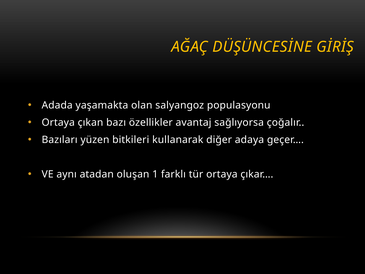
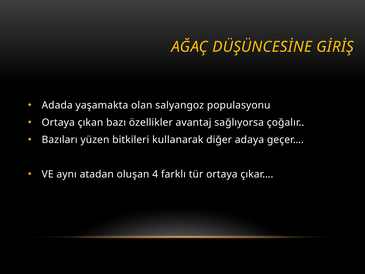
1: 1 -> 4
